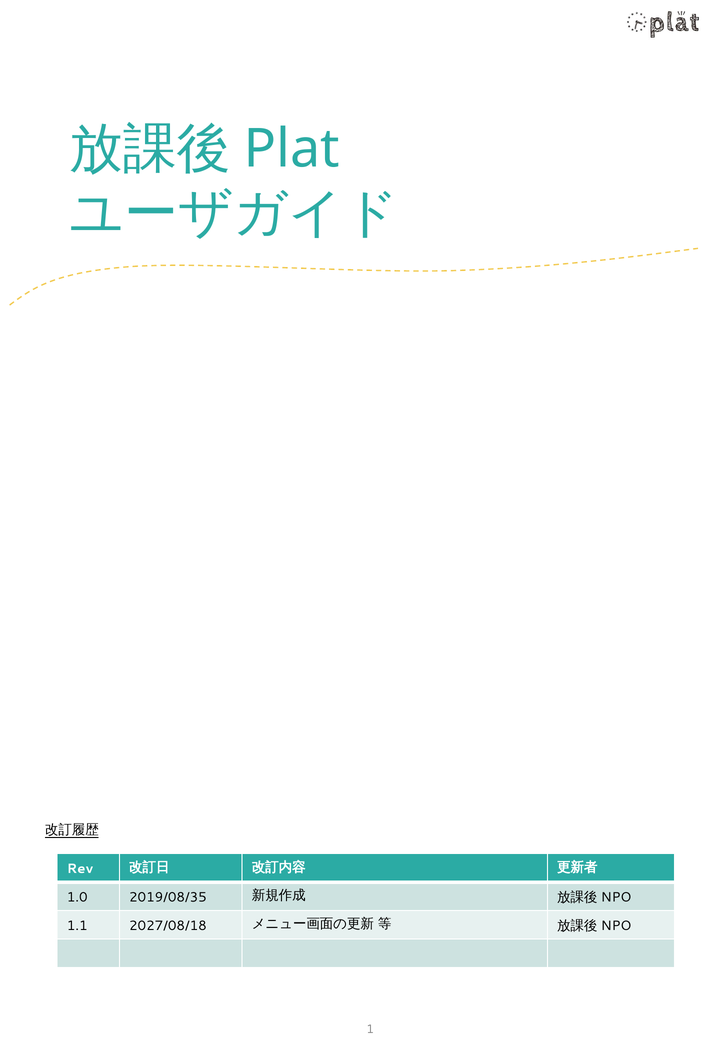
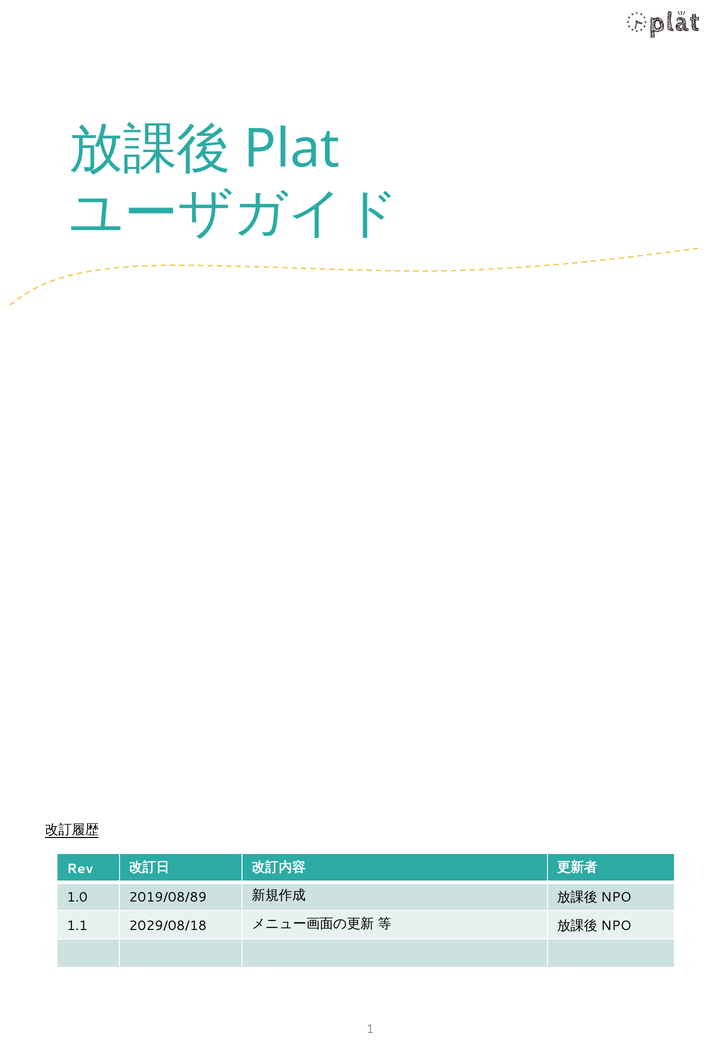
2019/08/35: 2019/08/35 -> 2019/08/89
2027/08/18: 2027/08/18 -> 2029/08/18
